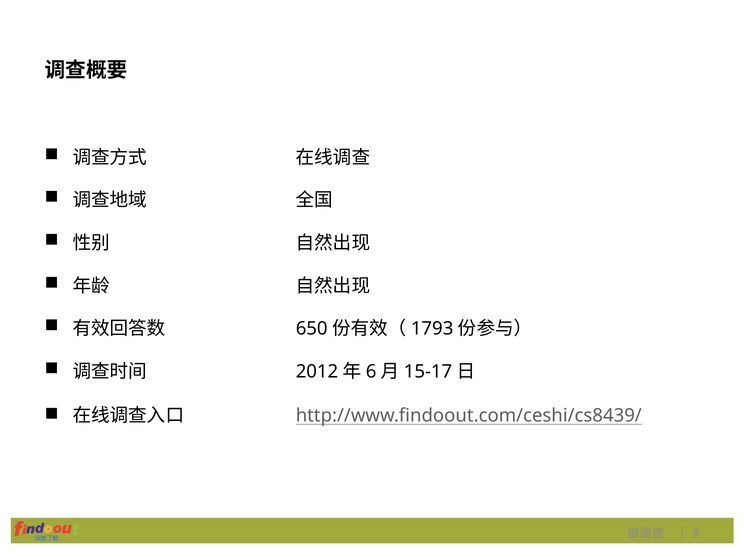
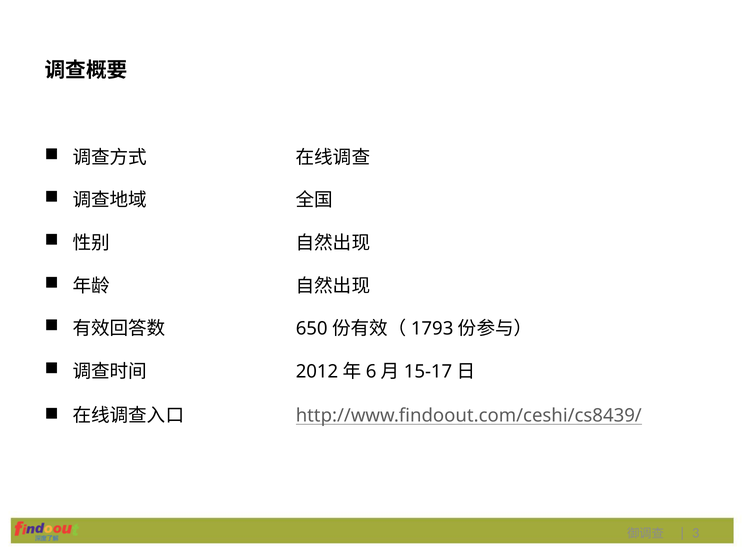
9: 9 -> 3
